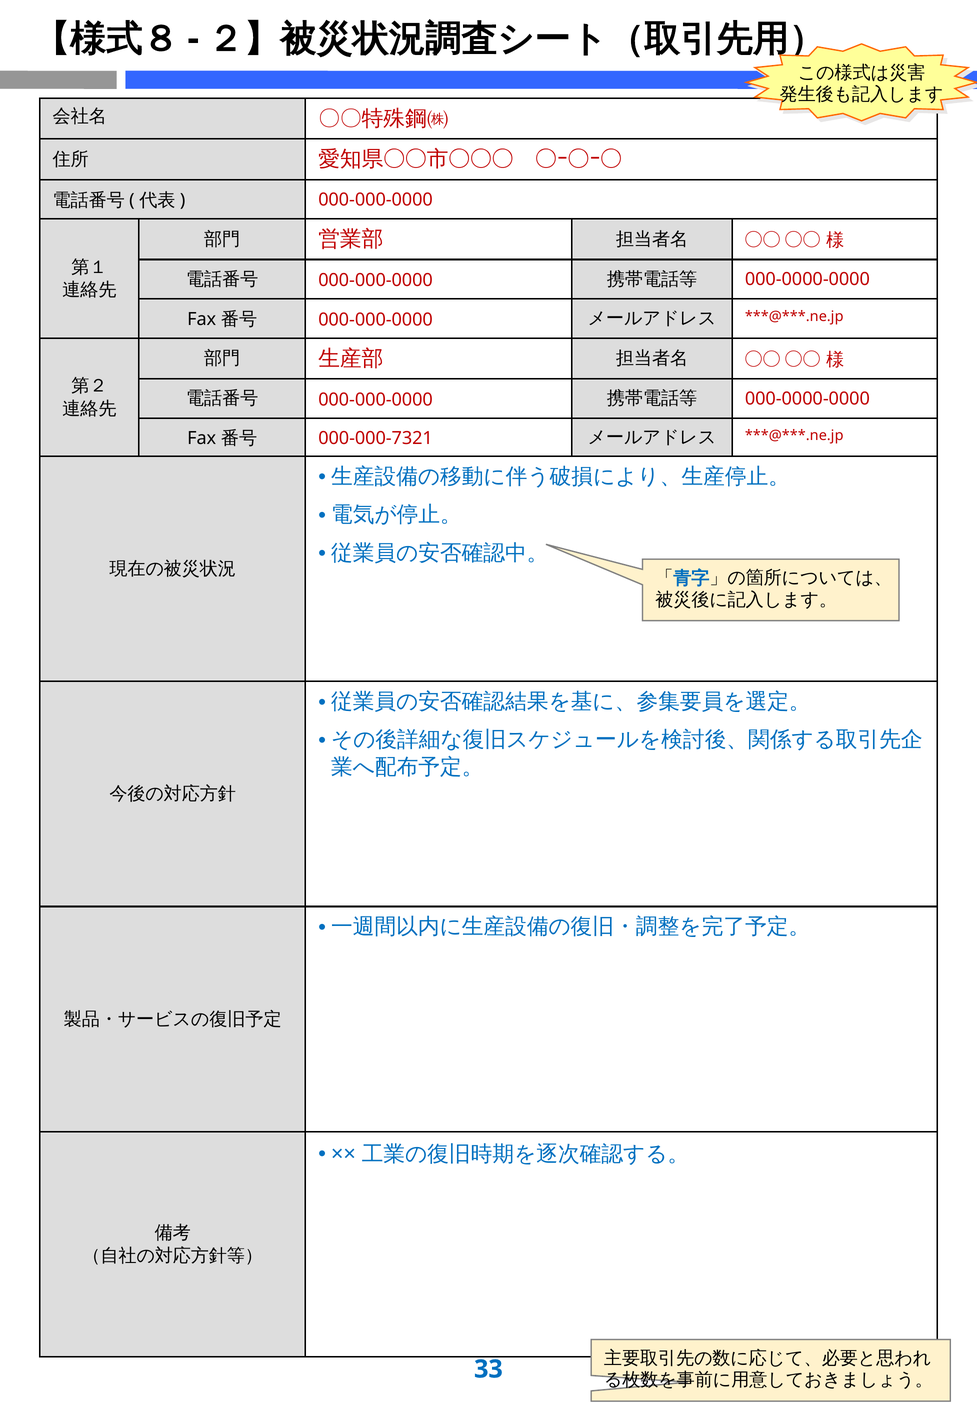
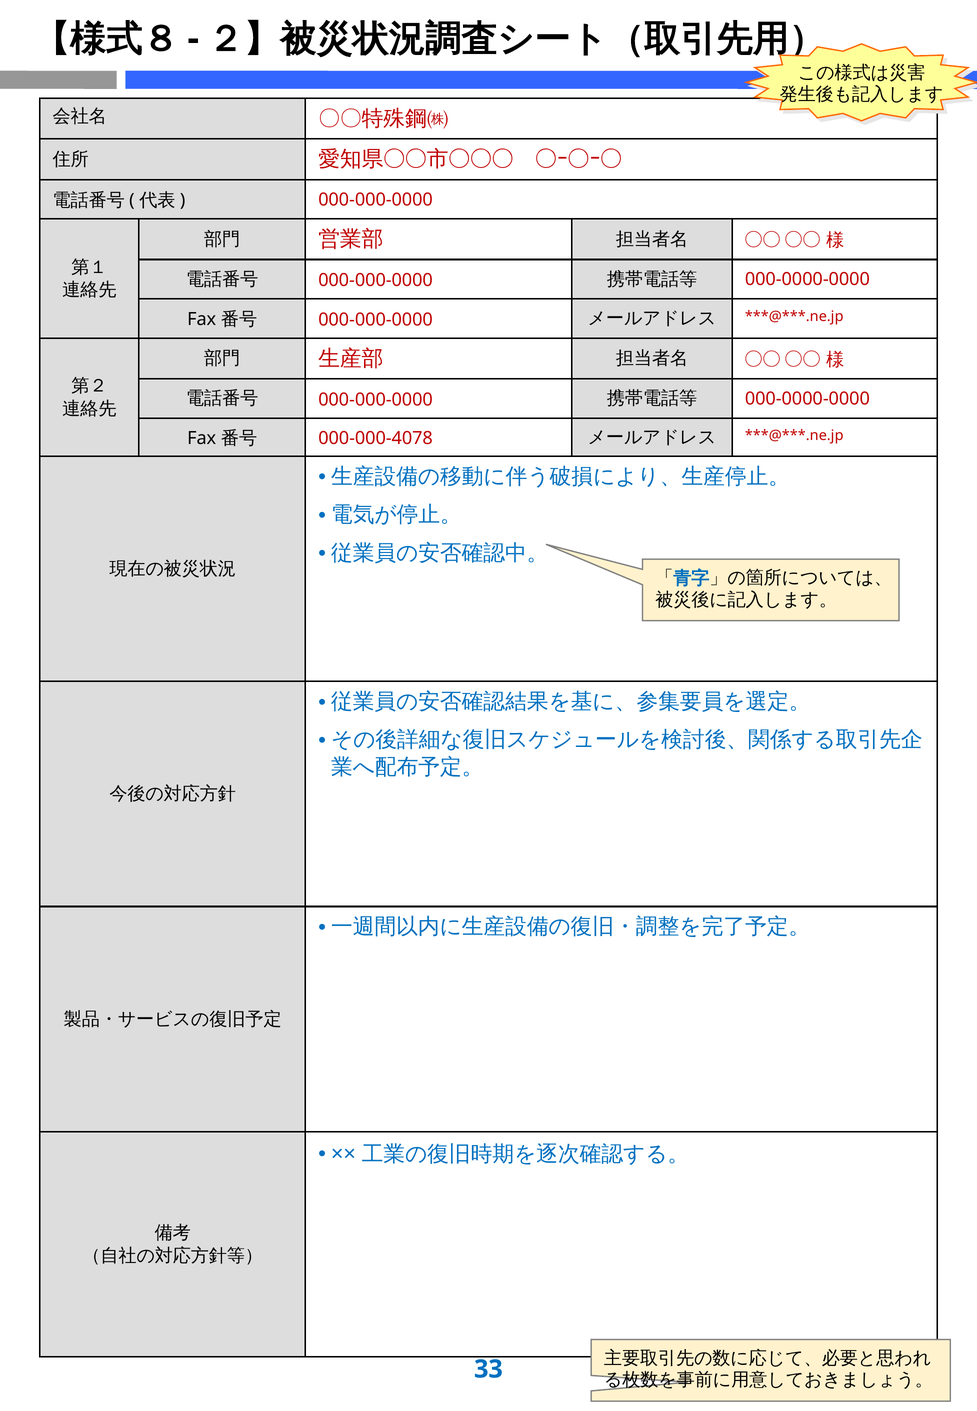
000-000-7321: 000-000-7321 -> 000-000-4078
